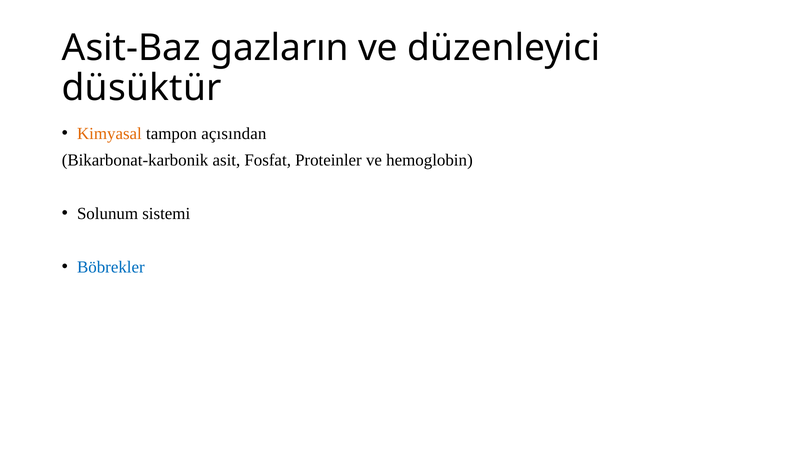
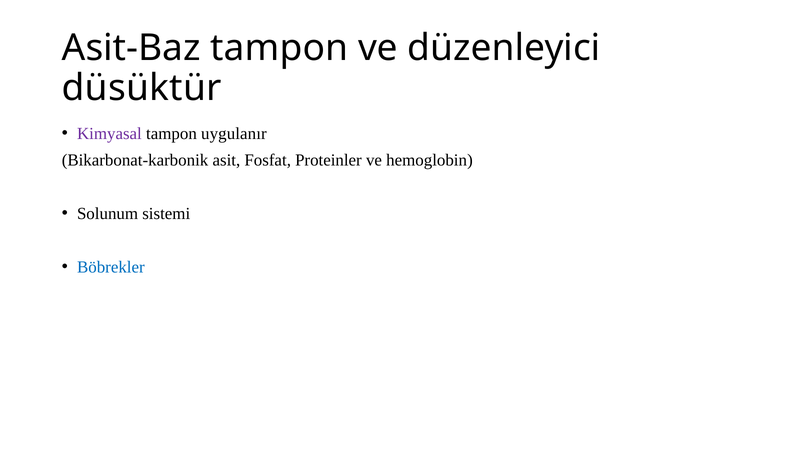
Asit-Baz gazların: gazların -> tampon
Kimyasal colour: orange -> purple
açısından: açısından -> uygulanır
